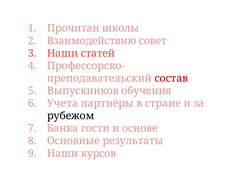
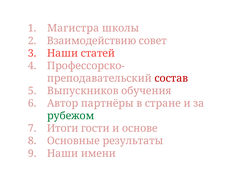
Прочитан: Прочитан -> Магистра
Учета: Учета -> Автор
рубежом colour: black -> green
Банка: Банка -> Итоги
курсов: курсов -> имени
